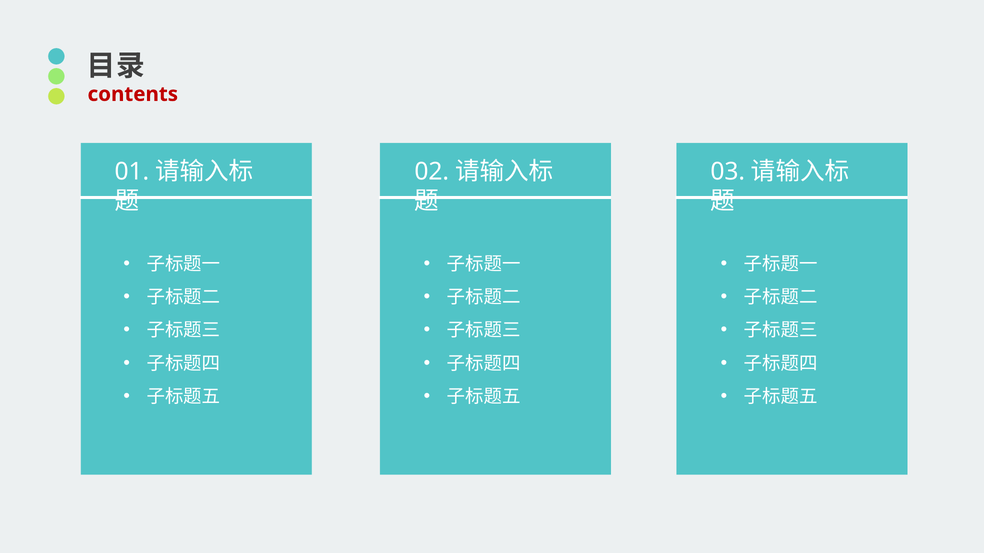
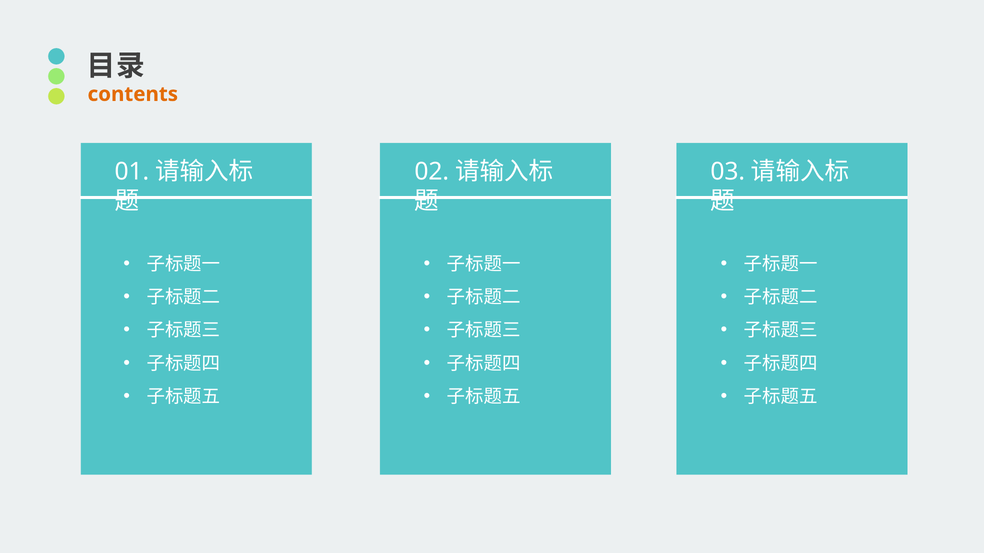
contents colour: red -> orange
